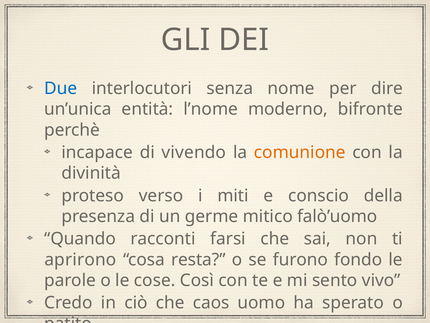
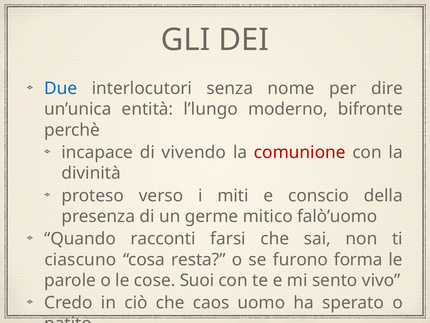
l’nome: l’nome -> l’lungo
comunione colour: orange -> red
aprirono: aprirono -> ciascuno
fondo: fondo -> forma
Così: Così -> Suoi
